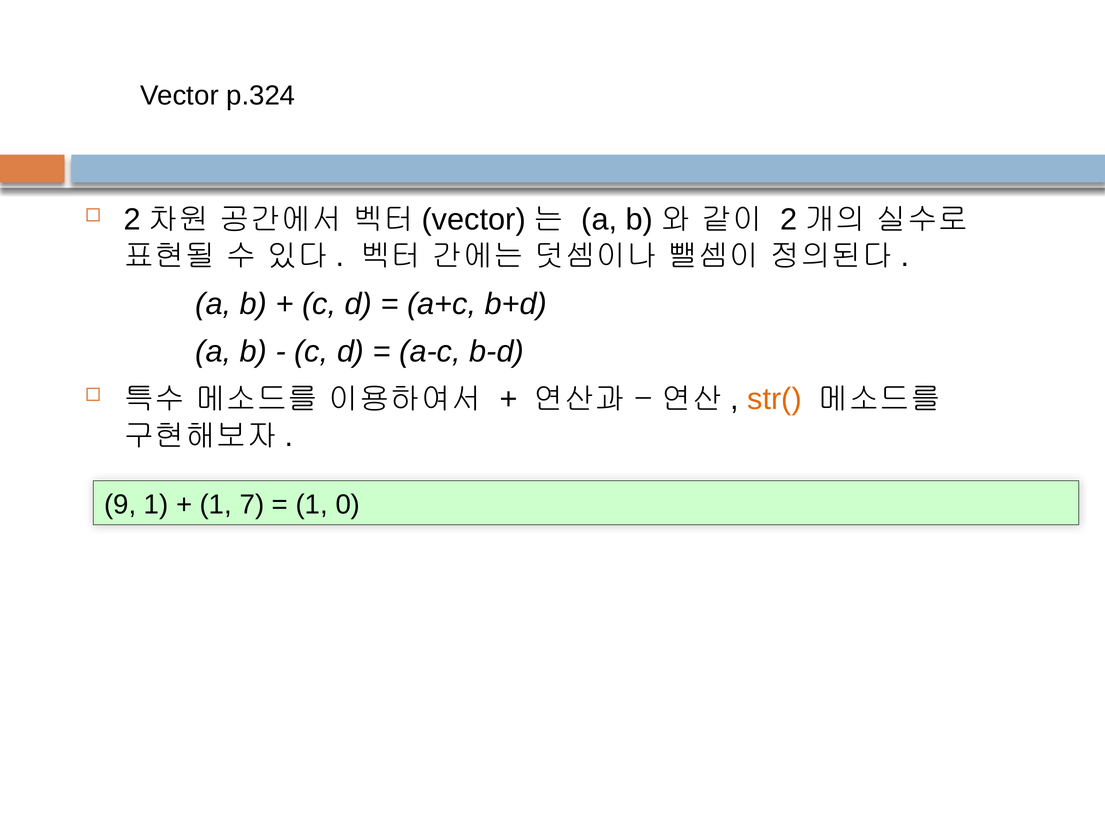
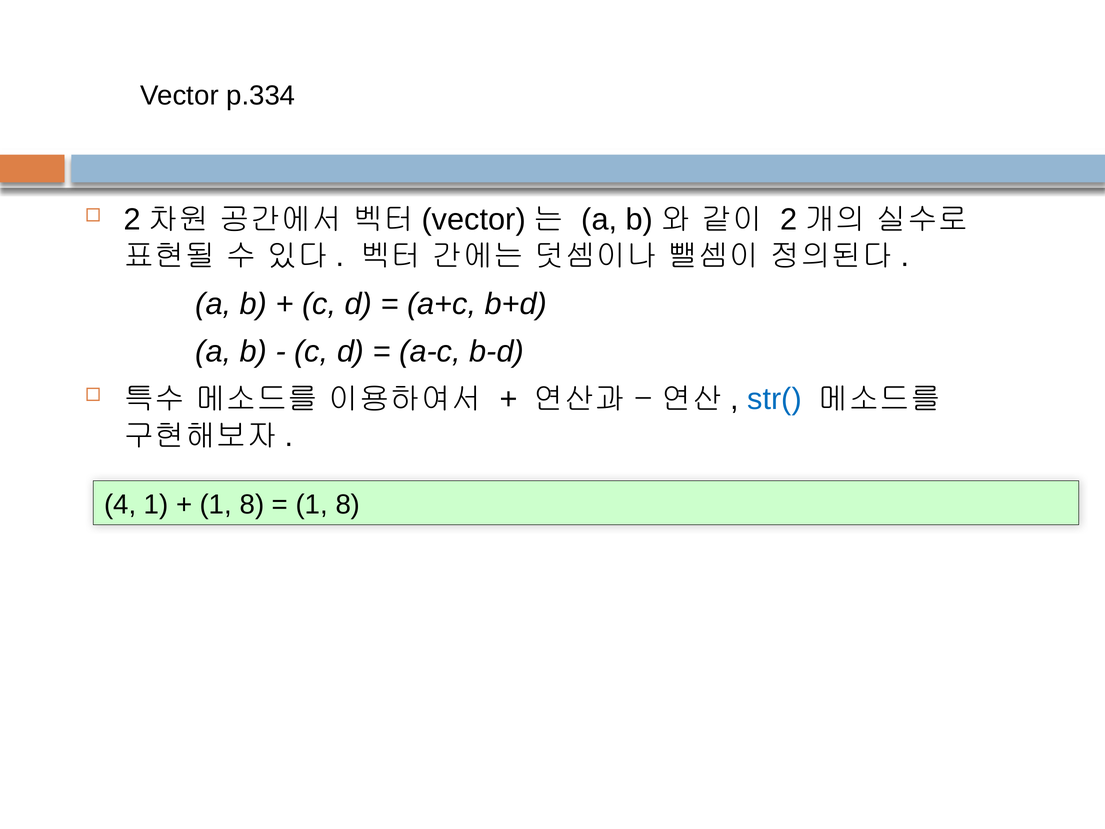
p.324: p.324 -> p.334
str( colour: orange -> blue
9: 9 -> 4
7 at (252, 504): 7 -> 8
0 at (348, 504): 0 -> 8
